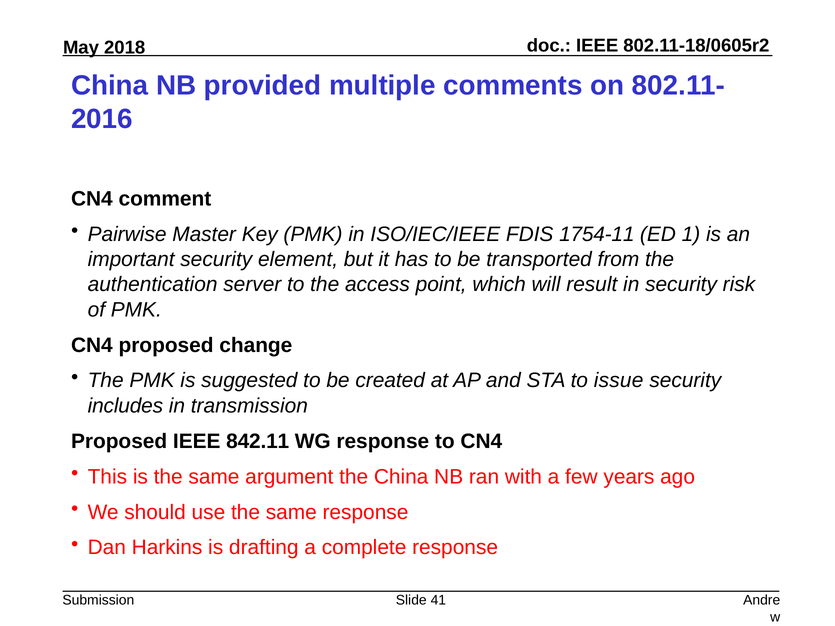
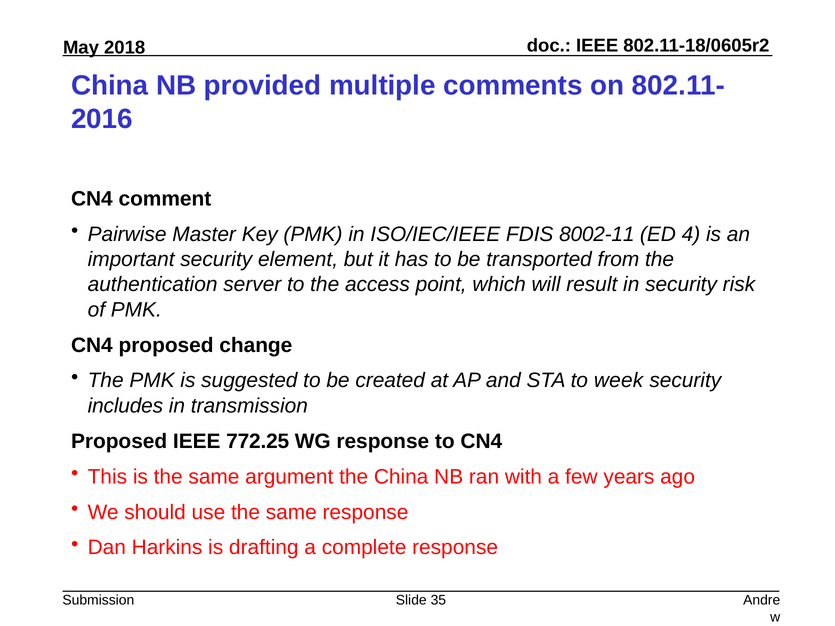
1754-11: 1754-11 -> 8002-11
1: 1 -> 4
issue: issue -> week
842.11: 842.11 -> 772.25
41: 41 -> 35
